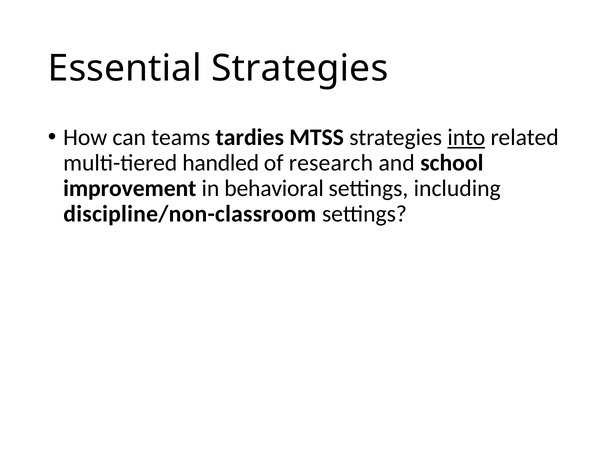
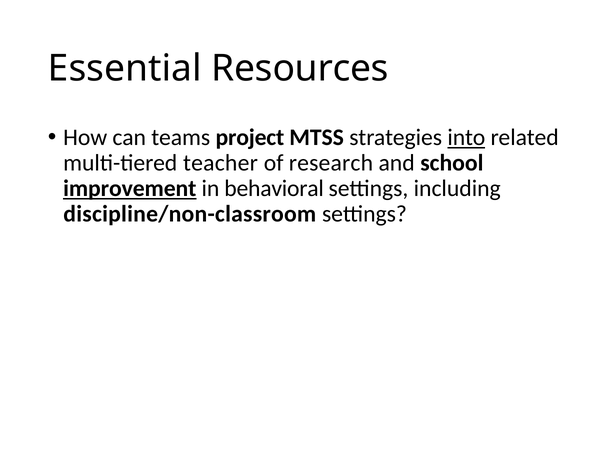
Essential Strategies: Strategies -> Resources
tardies: tardies -> project
handled: handled -> teacher
improvement underline: none -> present
